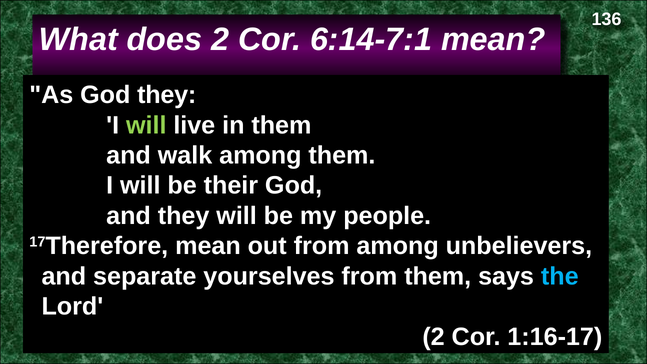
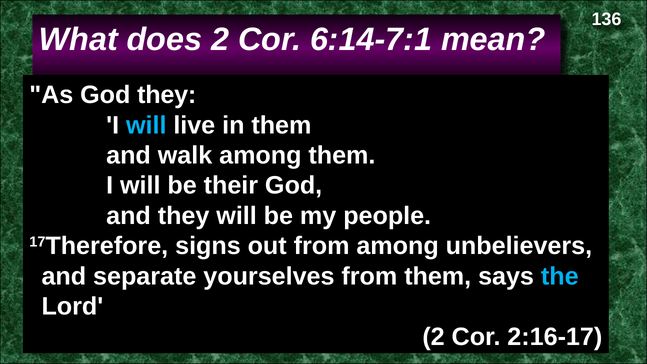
will at (146, 125) colour: light green -> light blue
17Therefore mean: mean -> signs
1:16-17: 1:16-17 -> 2:16-17
